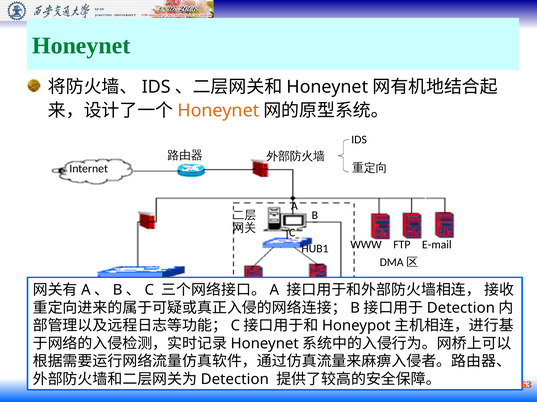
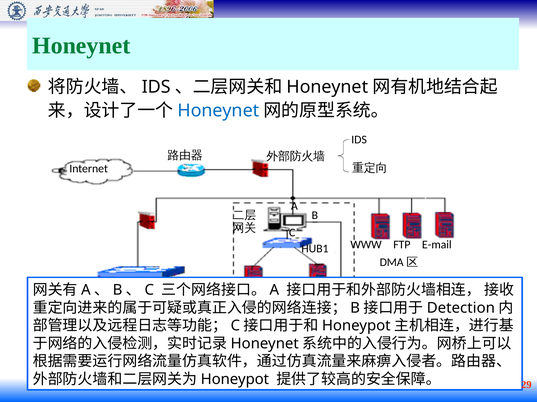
Honeynet at (218, 111) colour: orange -> blue
Detection at (235, 380): Detection -> Honeypot
63: 63 -> 29
